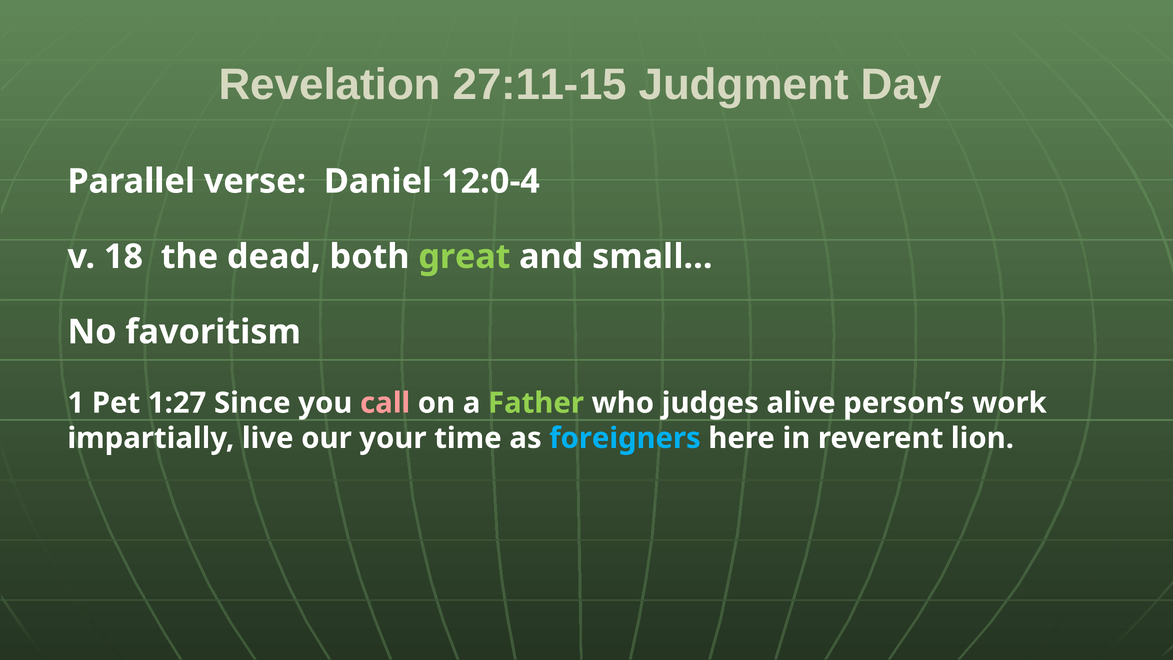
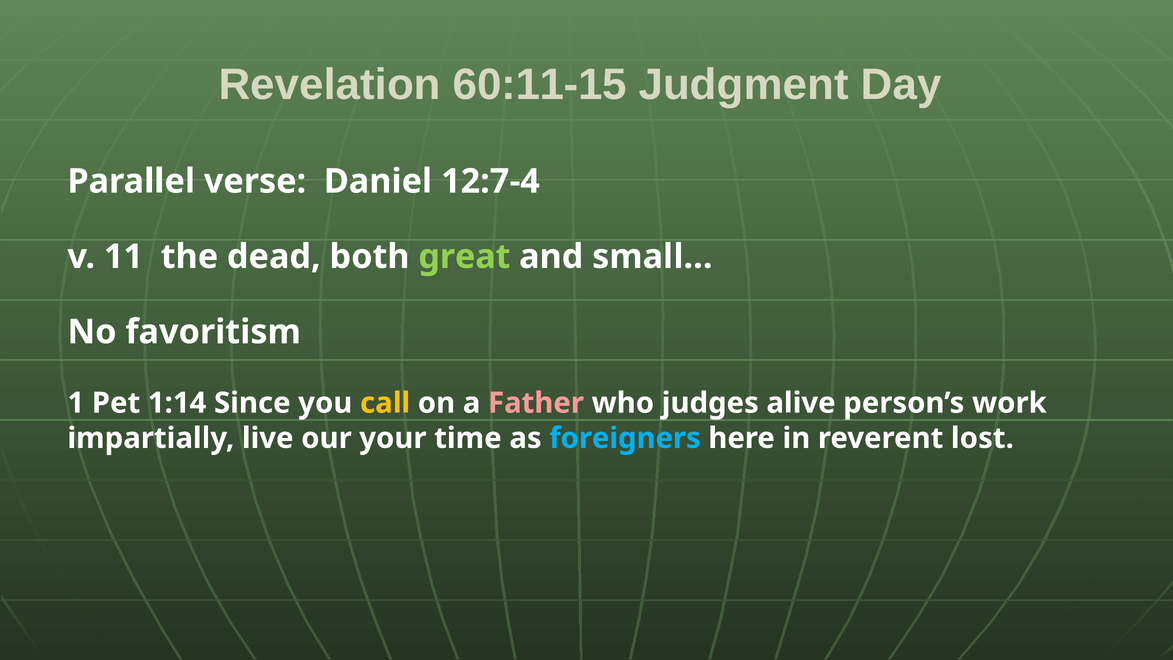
27:11-15: 27:11-15 -> 60:11-15
12:0-4: 12:0-4 -> 12:7-4
18: 18 -> 11
1:27: 1:27 -> 1:14
call colour: pink -> yellow
Father colour: light green -> pink
lion: lion -> lost
